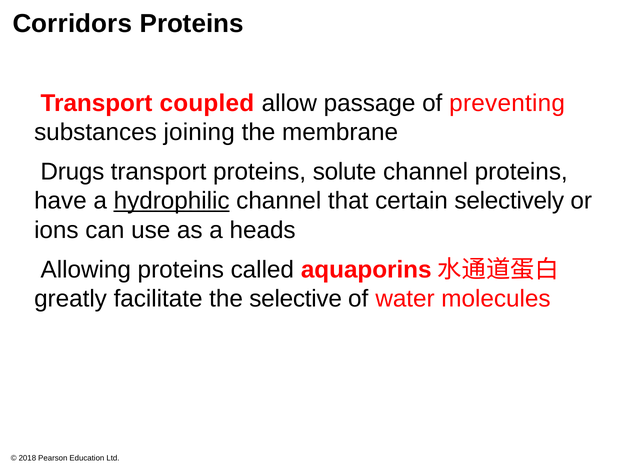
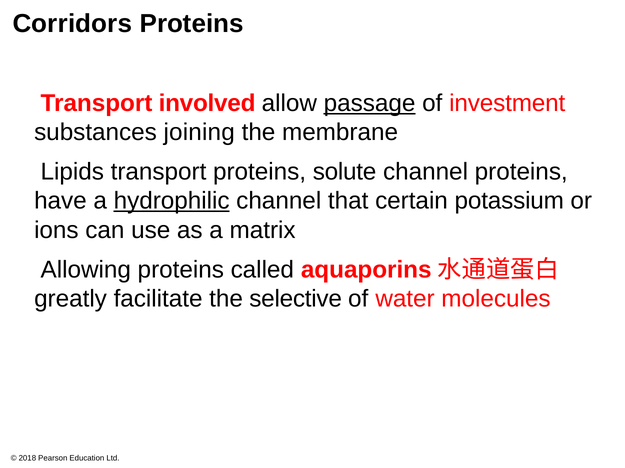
coupled: coupled -> involved
passage underline: none -> present
preventing: preventing -> investment
Drugs: Drugs -> Lipids
selectively: selectively -> potassium
heads: heads -> matrix
